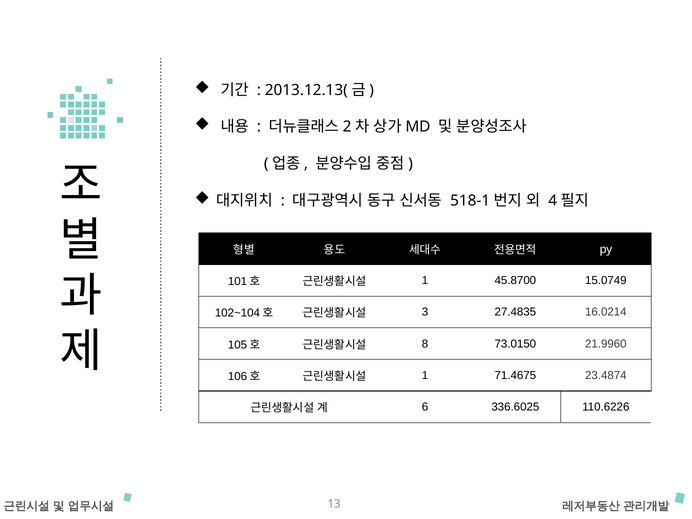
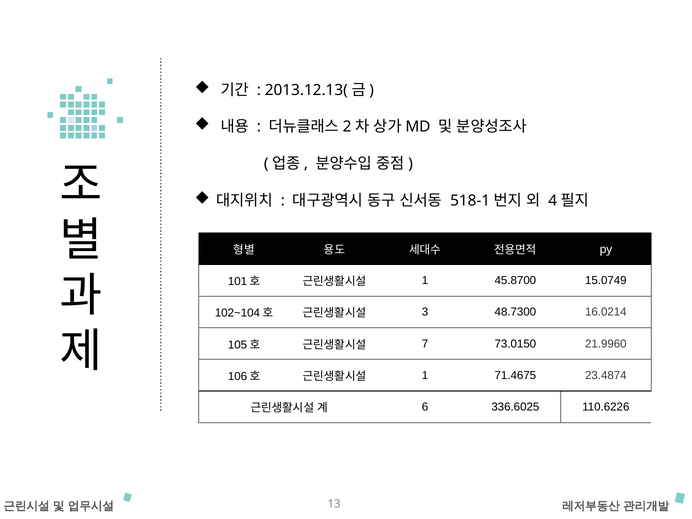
27.4835: 27.4835 -> 48.7300
8: 8 -> 7
